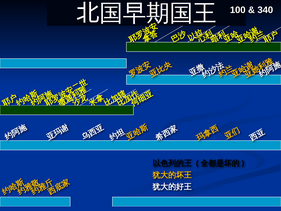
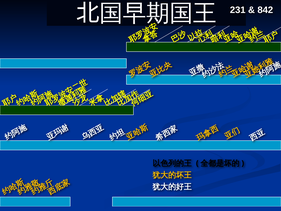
100: 100 -> 231
340: 340 -> 842
